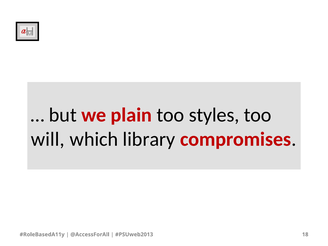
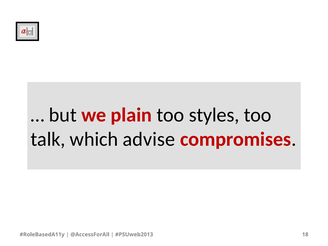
will: will -> talk
library: library -> advise
